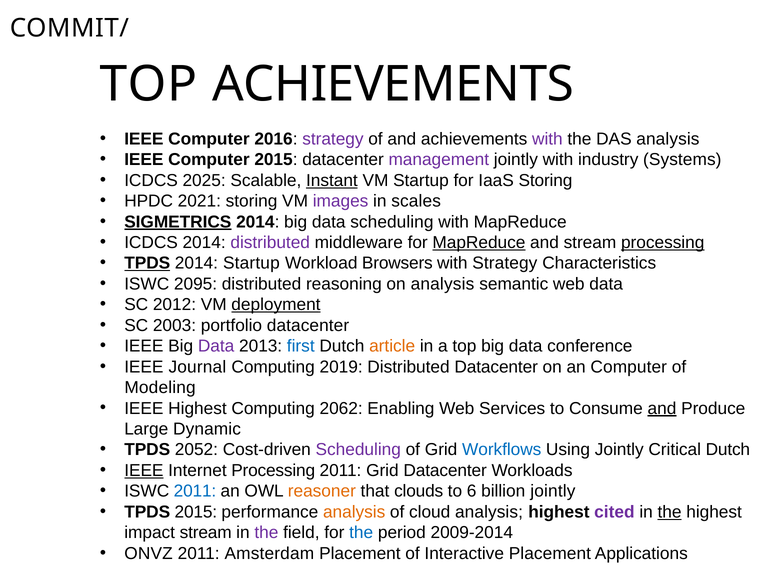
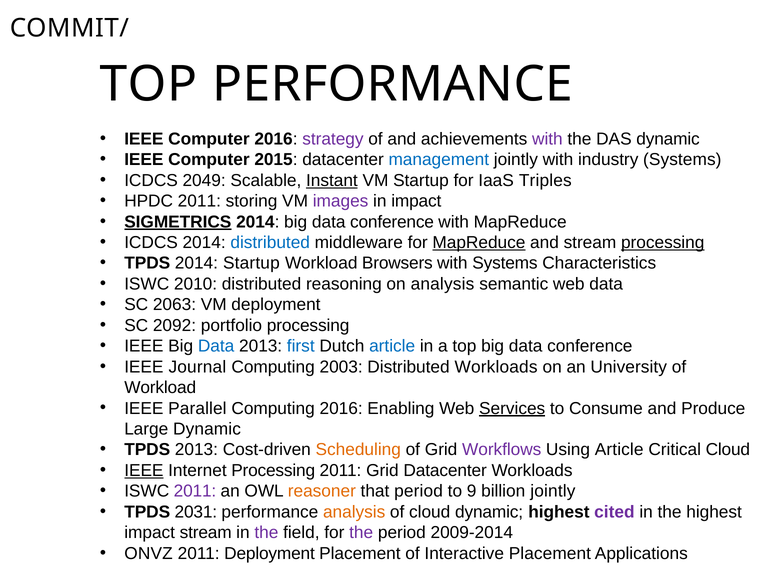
TOP ACHIEVEMENTS: ACHIEVEMENTS -> PERFORMANCE
DAS analysis: analysis -> dynamic
management colour: purple -> blue
2025: 2025 -> 2049
IaaS Storing: Storing -> Triples
HPDC 2021: 2021 -> 2011
in scales: scales -> impact
2014 big data scheduling: scheduling -> conference
distributed at (270, 243) colour: purple -> blue
TPDS at (147, 264) underline: present -> none
with Strategy: Strategy -> Systems
2095: 2095 -> 2010
2012: 2012 -> 2063
deployment at (276, 305) underline: present -> none
2003: 2003 -> 2092
portfolio datacenter: datacenter -> processing
Data at (216, 346) colour: purple -> blue
article at (392, 346) colour: orange -> blue
2019: 2019 -> 2003
Distributed Datacenter: Datacenter -> Workloads
an Computer: Computer -> University
Modeling at (160, 388): Modeling -> Workload
IEEE Highest: Highest -> Parallel
Computing 2062: 2062 -> 2016
Services underline: none -> present
and at (662, 409) underline: present -> none
TPDS 2052: 2052 -> 2013
Scheduling at (358, 450) colour: purple -> orange
Workflows colour: blue -> purple
Using Jointly: Jointly -> Article
Critical Dutch: Dutch -> Cloud
2011 at (195, 492) colour: blue -> purple
that clouds: clouds -> period
6: 6 -> 9
TPDS 2015: 2015 -> 2031
cloud analysis: analysis -> dynamic
the at (670, 512) underline: present -> none
the at (361, 533) colour: blue -> purple
2011 Amsterdam: Amsterdam -> Deployment
